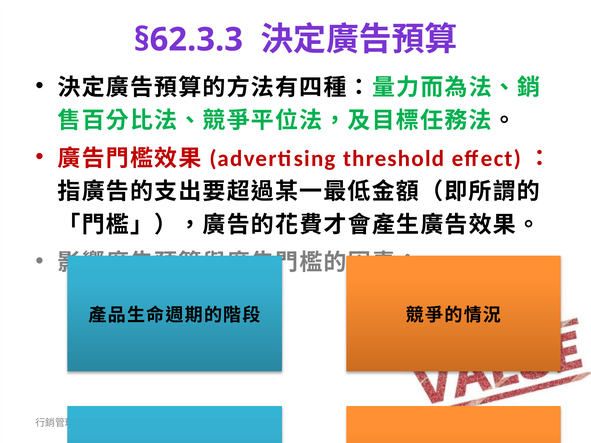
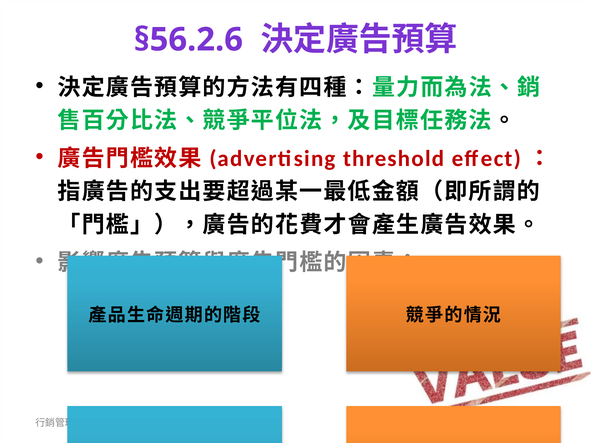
§62.3.3: §62.3.3 -> §56.2.6
